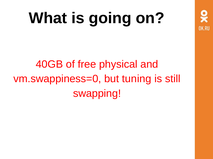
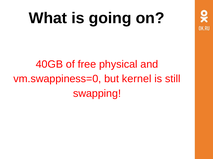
tuning: tuning -> kernel
